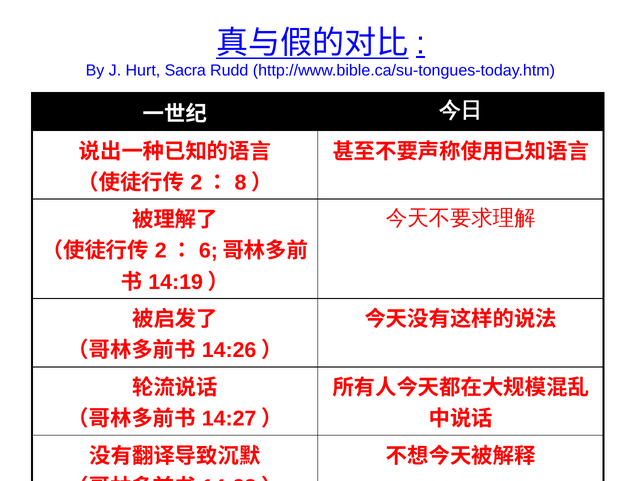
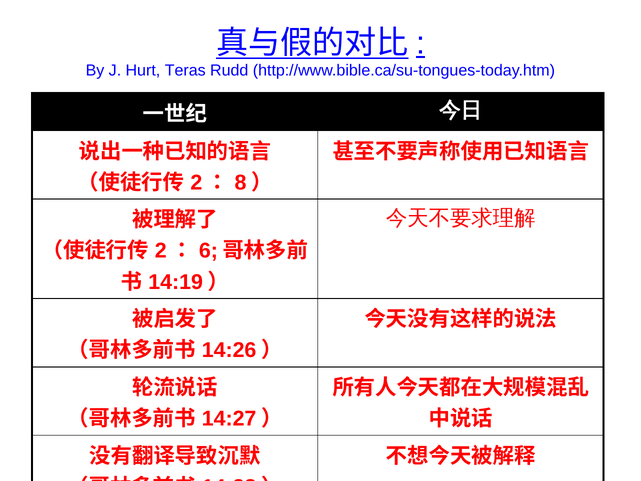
Sacra: Sacra -> Teras
